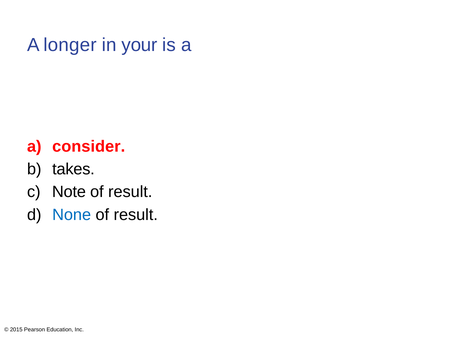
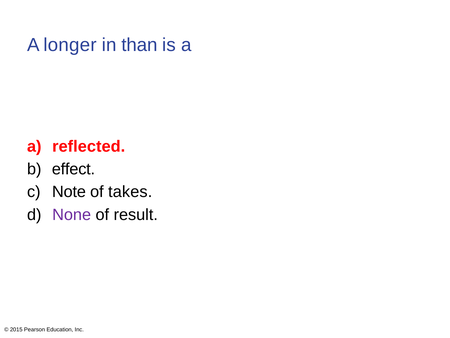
your: your -> than
consider: consider -> reflected
takes: takes -> effect
result at (130, 192): result -> takes
None colour: blue -> purple
